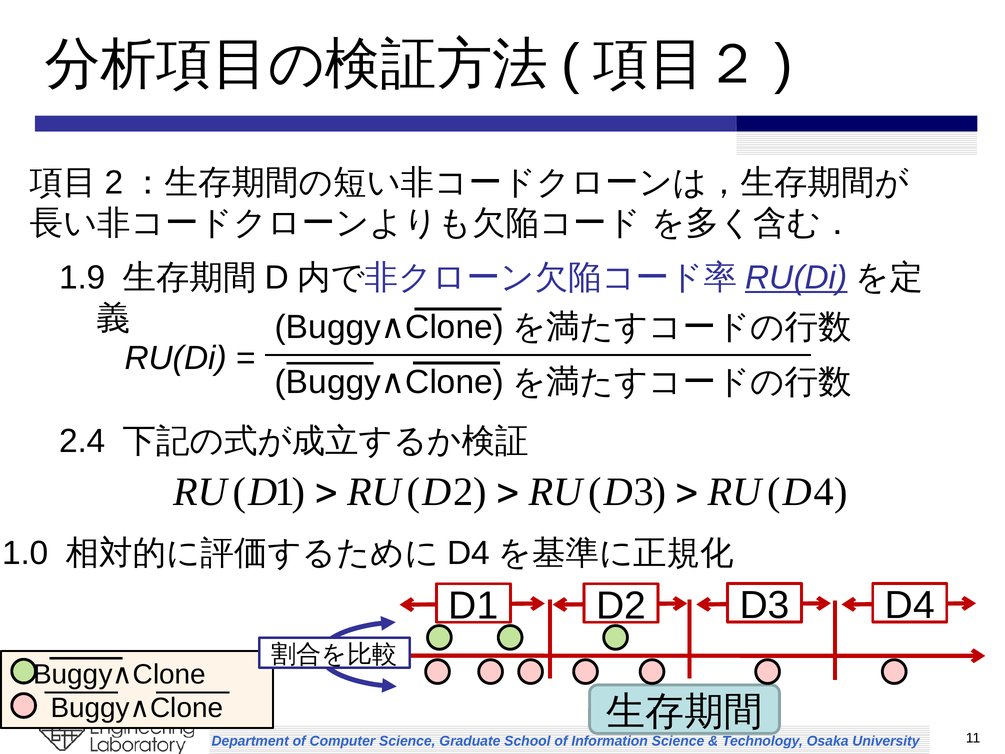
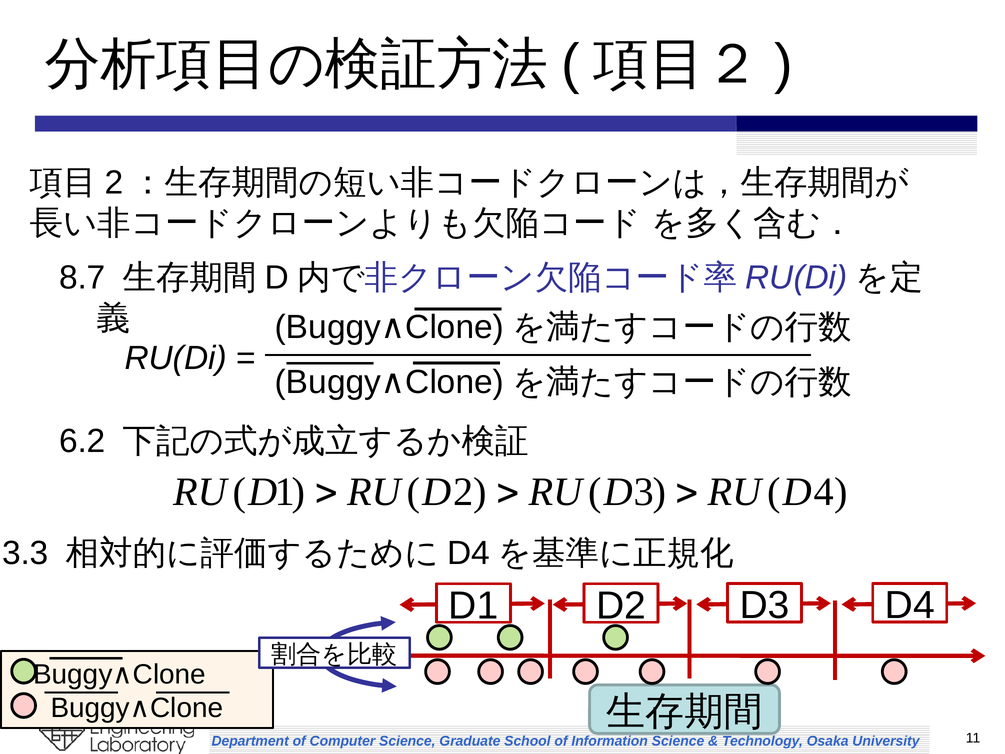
1.9: 1.9 -> 8.7
RU(Di at (796, 278) underline: present -> none
2.4: 2.4 -> 6.2
1.0: 1.0 -> 3.3
